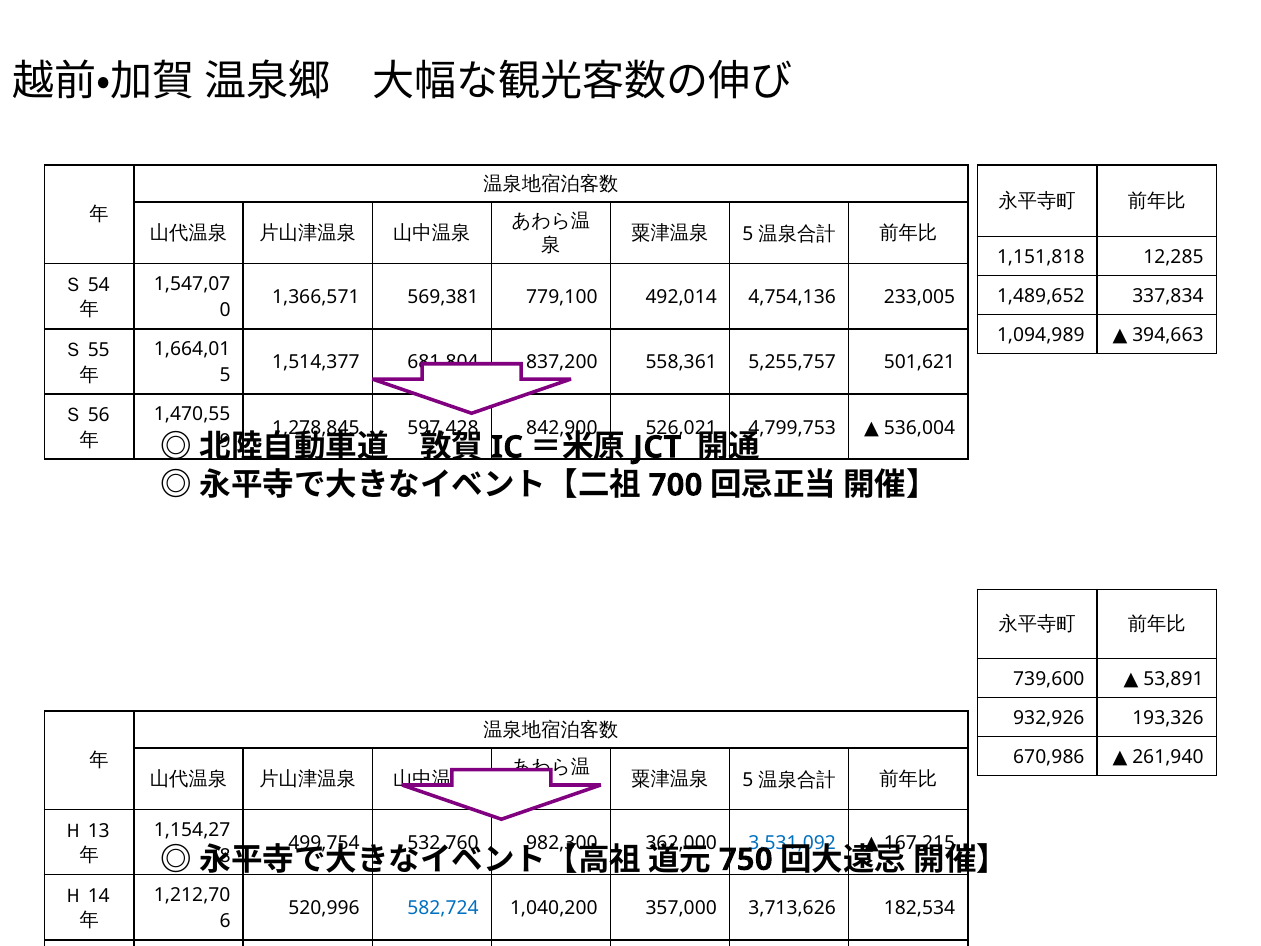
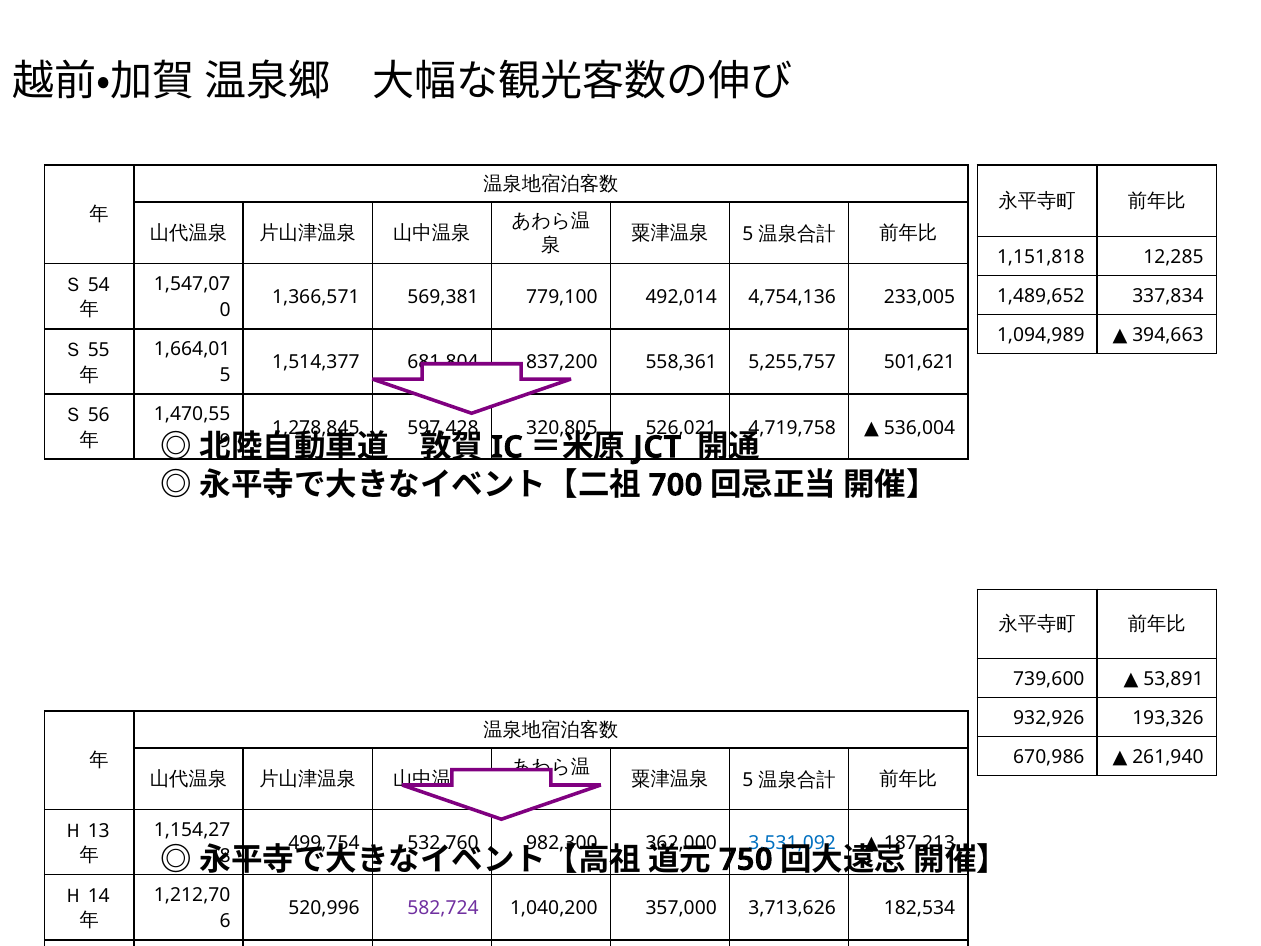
842,900: 842,900 -> 320,805
4,799,753: 4,799,753 -> 4,719,758
167,215: 167,215 -> 187,213
582,724 colour: blue -> purple
